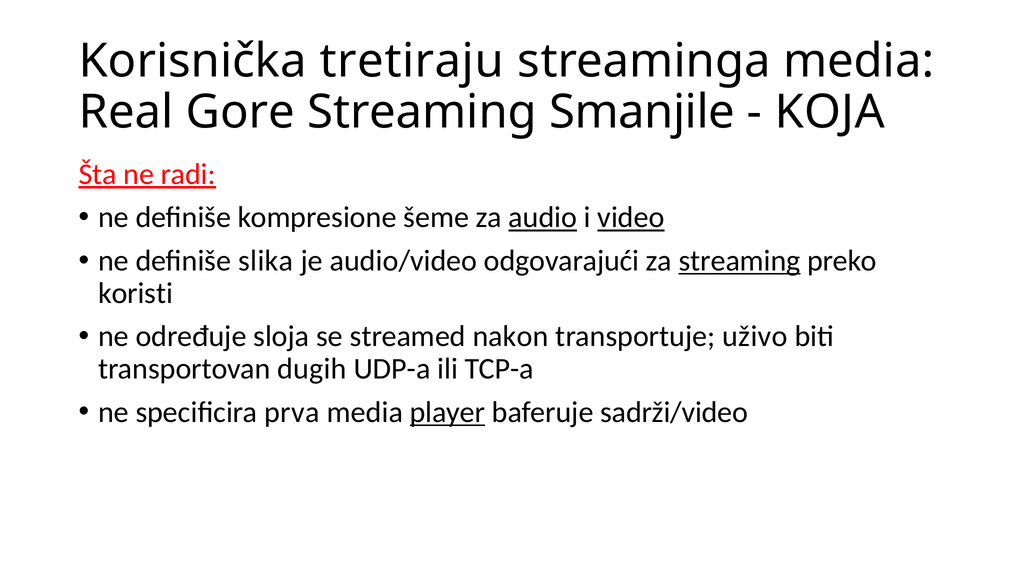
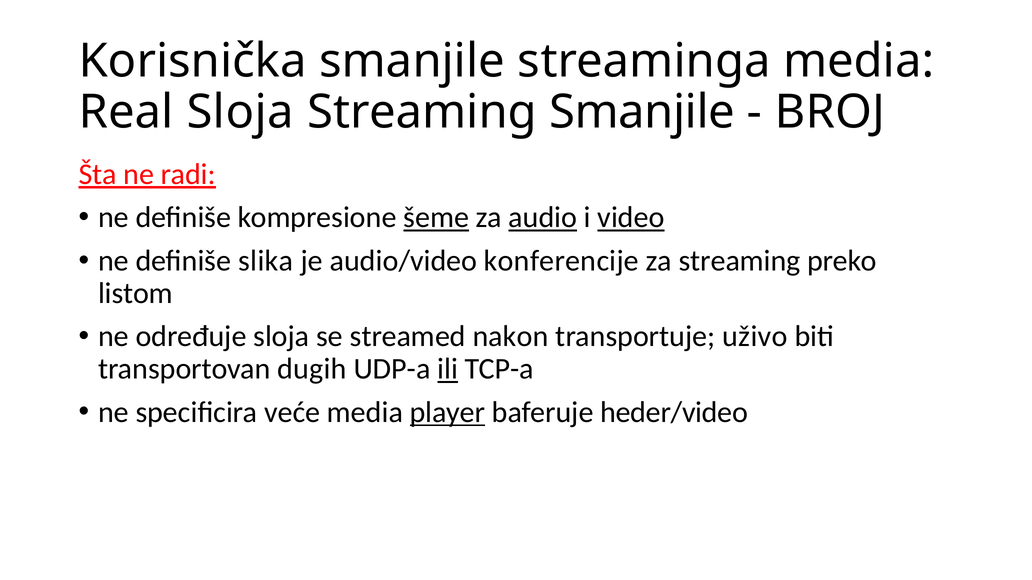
Korisnička tretiraju: tretiraju -> smanjile
Real Gore: Gore -> Sloja
KOJA: KOJA -> BROJ
šeme underline: none -> present
odgovarajući: odgovarajući -> konferencije
streaming at (740, 261) underline: present -> none
koristi: koristi -> listom
ili underline: none -> present
prva: prva -> veće
sadrži/video: sadrži/video -> heder/video
